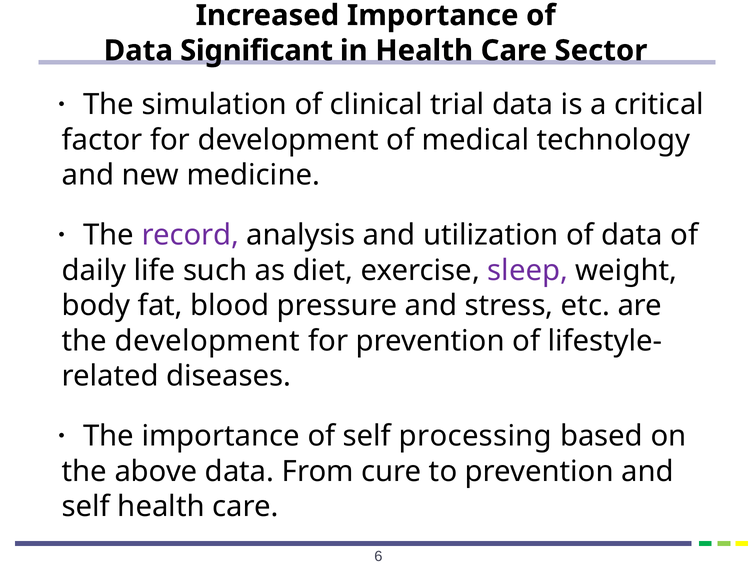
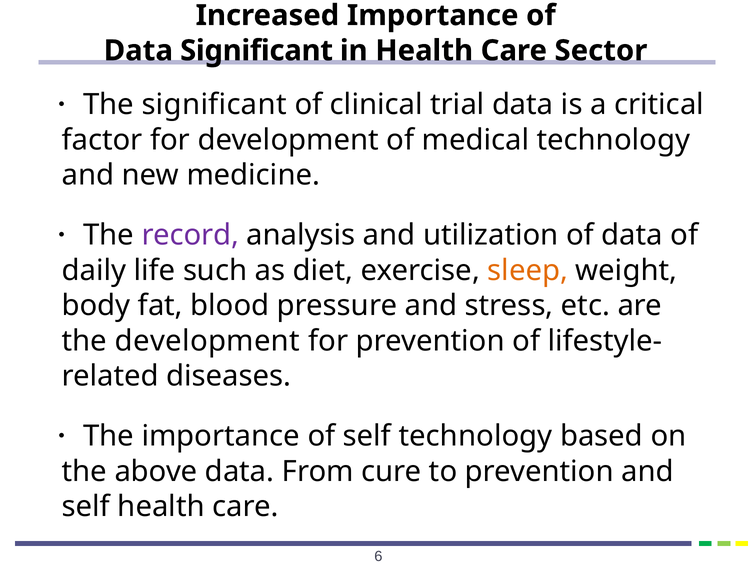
The simulation: simulation -> significant
sleep colour: purple -> orange
self processing: processing -> technology
